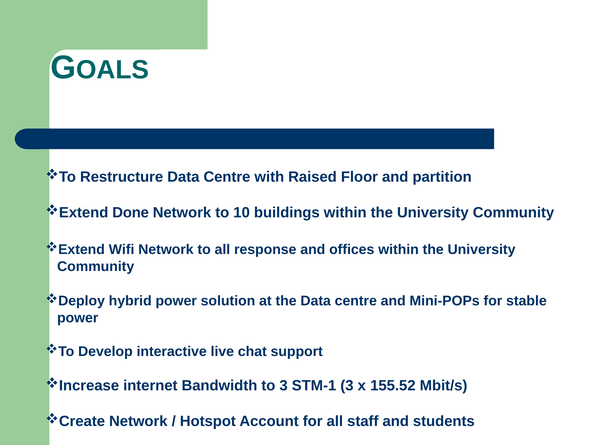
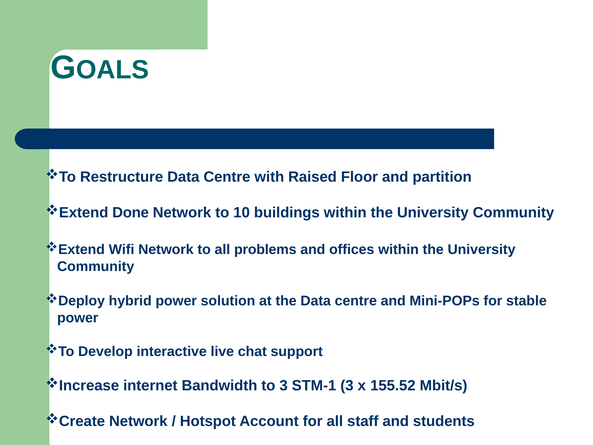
response: response -> problems
